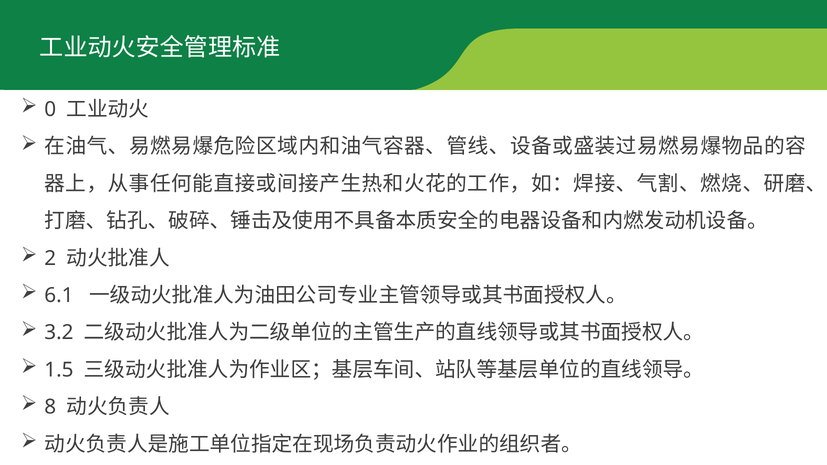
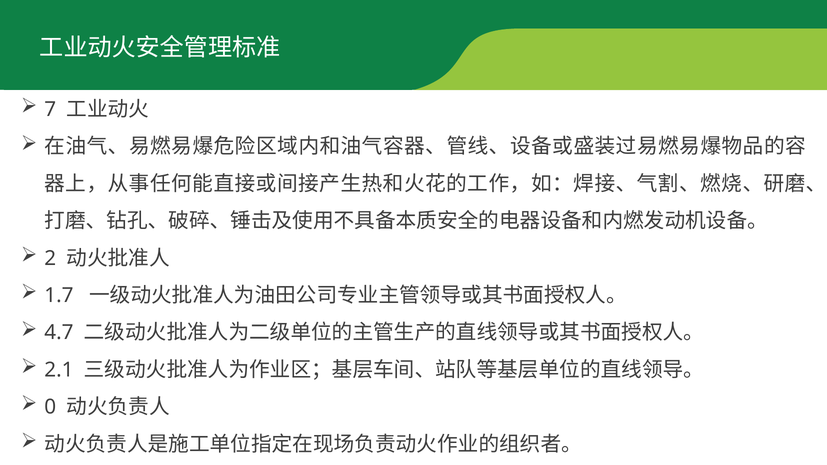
0: 0 -> 7
6.1: 6.1 -> 1.7
3.2: 3.2 -> 4.7
1.5: 1.5 -> 2.1
8: 8 -> 0
